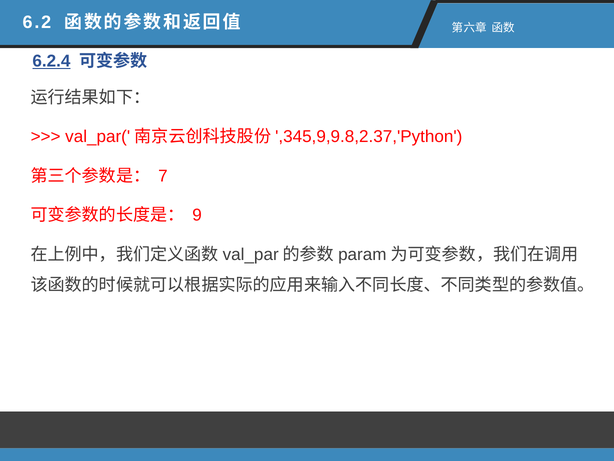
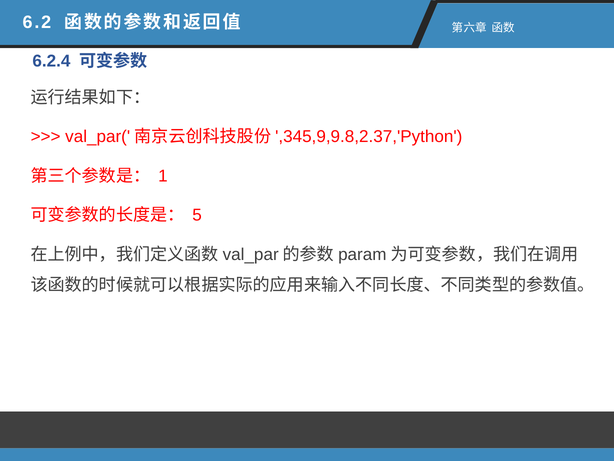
6.2.4 underline: present -> none
7: 7 -> 1
9: 9 -> 5
